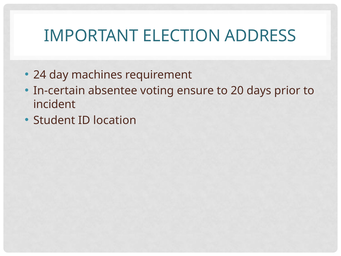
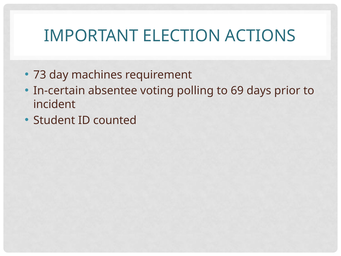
ADDRESS: ADDRESS -> ACTIONS
24: 24 -> 73
ensure: ensure -> polling
20: 20 -> 69
location: location -> counted
